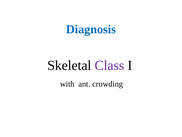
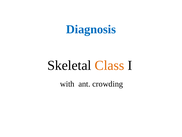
Class colour: purple -> orange
